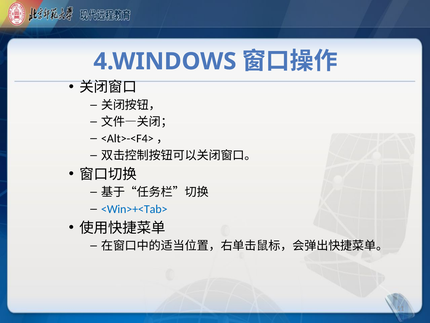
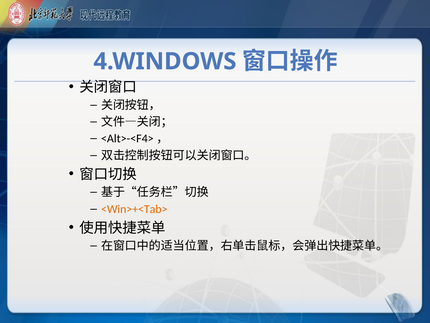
<Win>+<Tab> colour: blue -> orange
